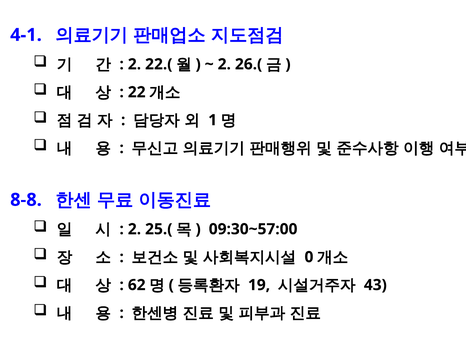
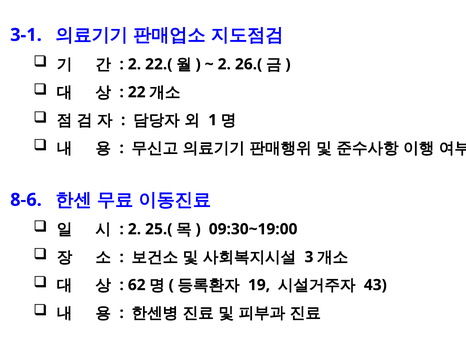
4-1: 4-1 -> 3-1
8-8: 8-8 -> 8-6
09:30~57:00: 09:30~57:00 -> 09:30~19:00
0: 0 -> 3
